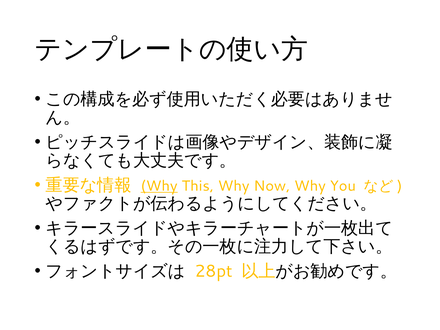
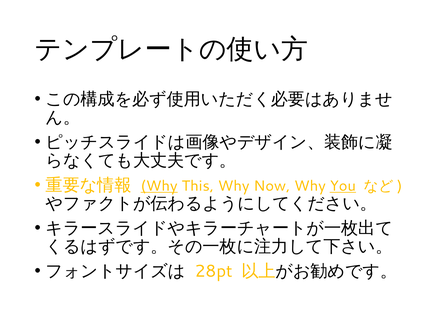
You underline: none -> present
